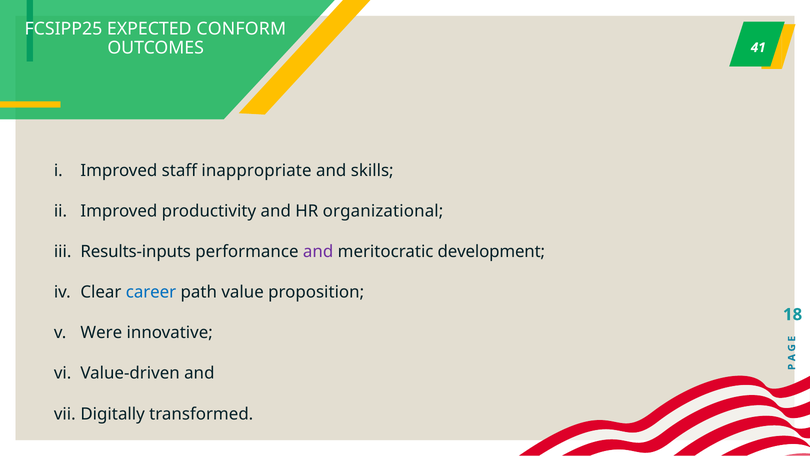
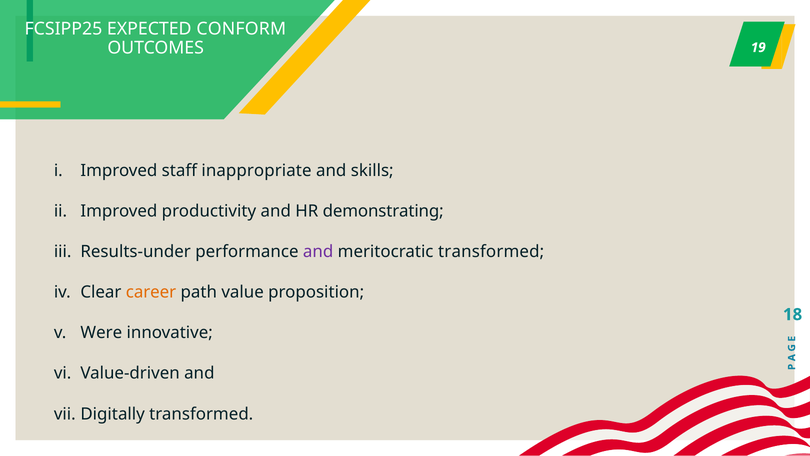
41: 41 -> 19
organizational: organizational -> demonstrating
Results-inputs: Results-inputs -> Results-under
meritocratic development: development -> transformed
career colour: blue -> orange
